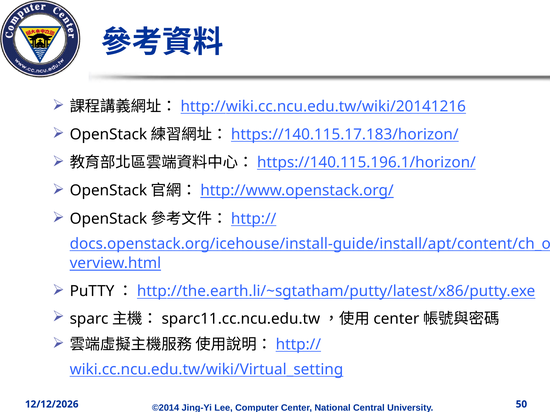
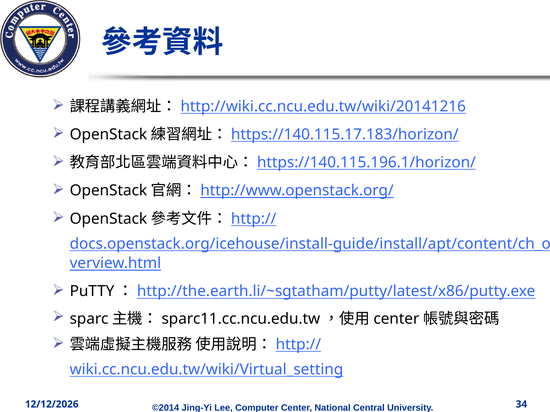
50: 50 -> 34
